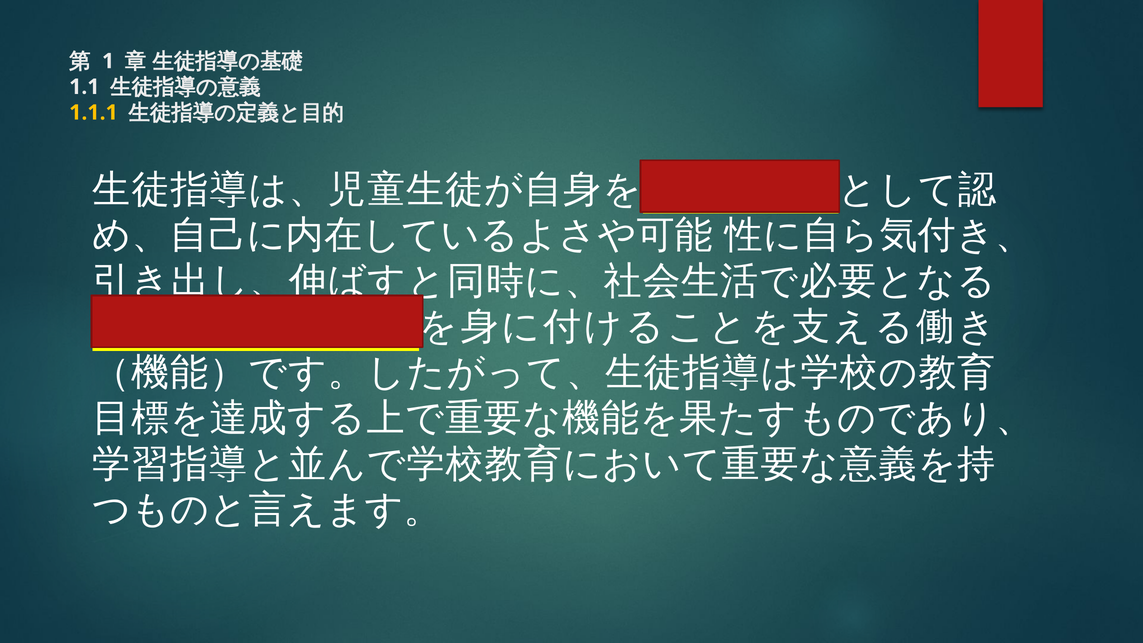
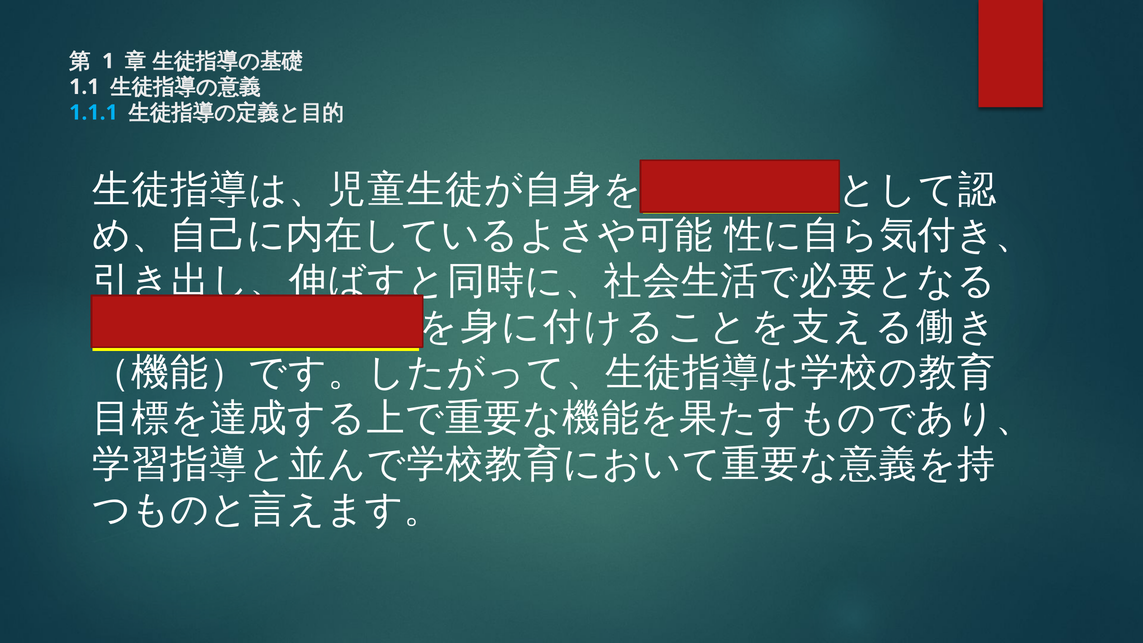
1.1.1 colour: yellow -> light blue
